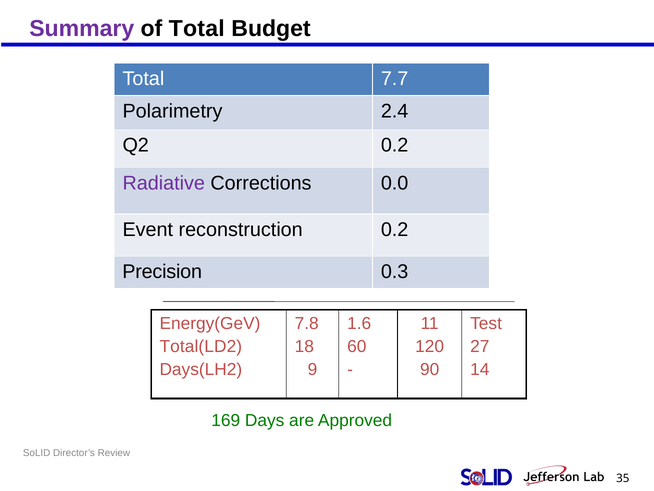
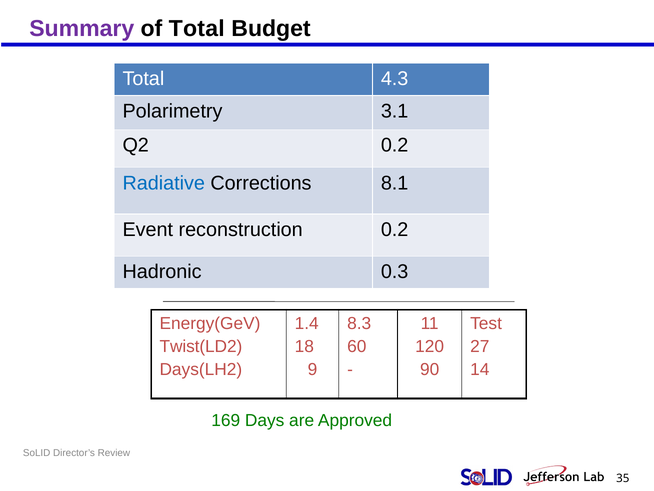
7.7: 7.7 -> 4.3
2.4: 2.4 -> 3.1
Radiative colour: purple -> blue
0.0: 0.0 -> 8.1
Precision: Precision -> Hadronic
7.8: 7.8 -> 1.4
1.6: 1.6 -> 8.3
Total(LD2: Total(LD2 -> Twist(LD2
